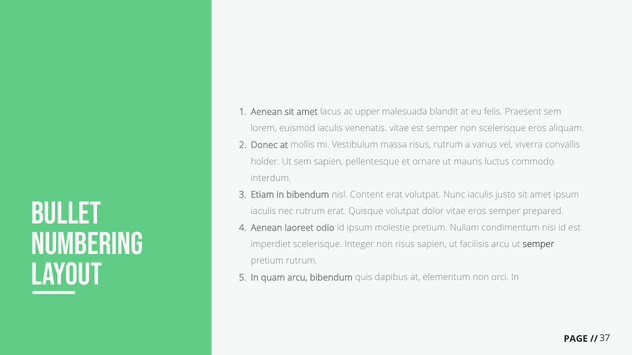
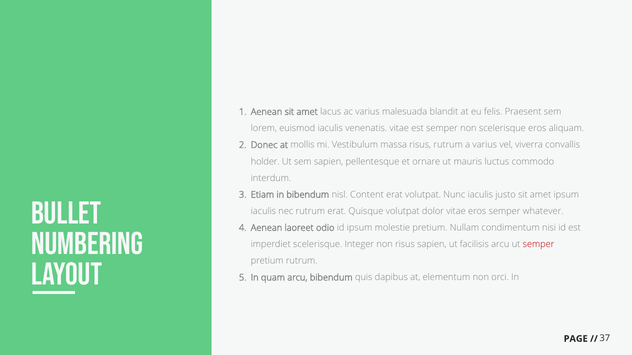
ac upper: upper -> varius
prepared: prepared -> whatever
semper at (539, 245) colour: black -> red
